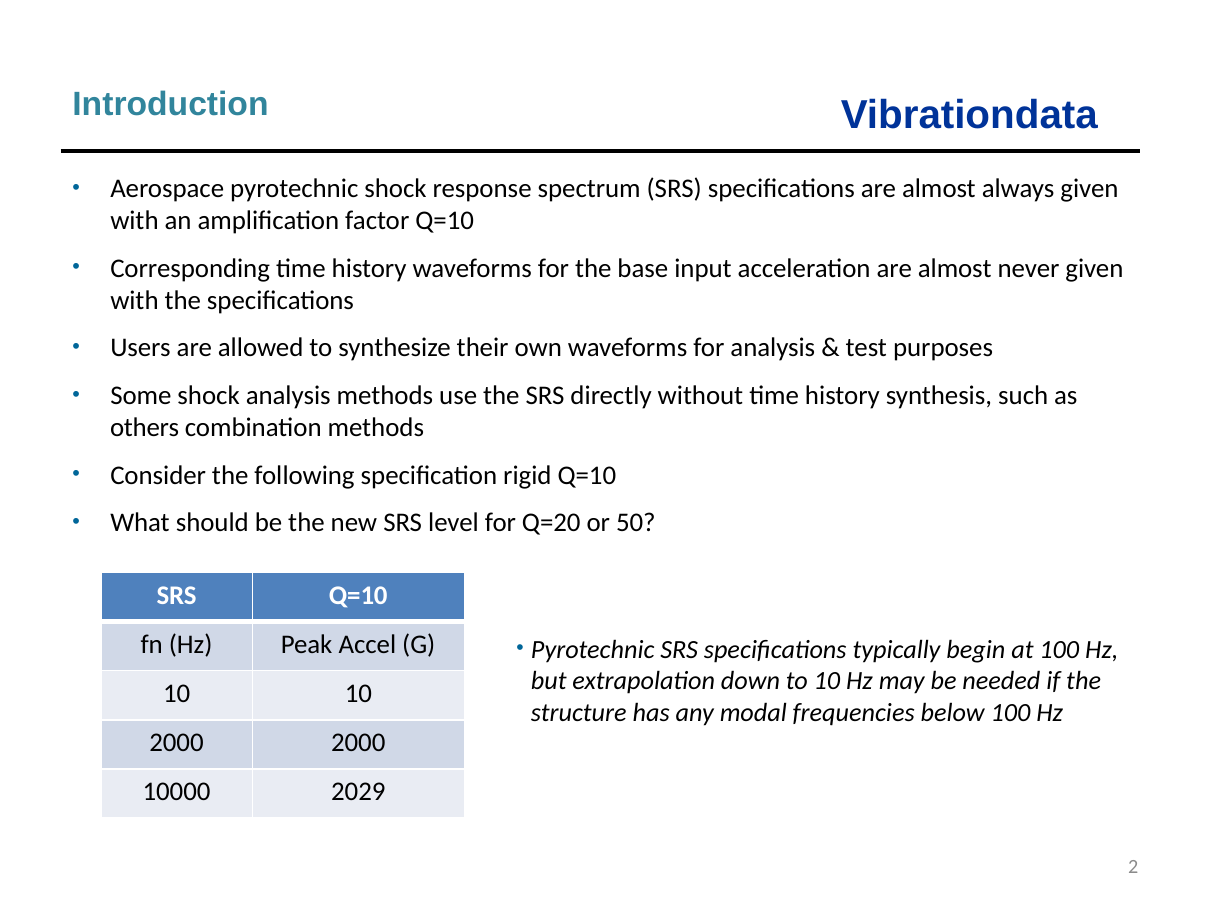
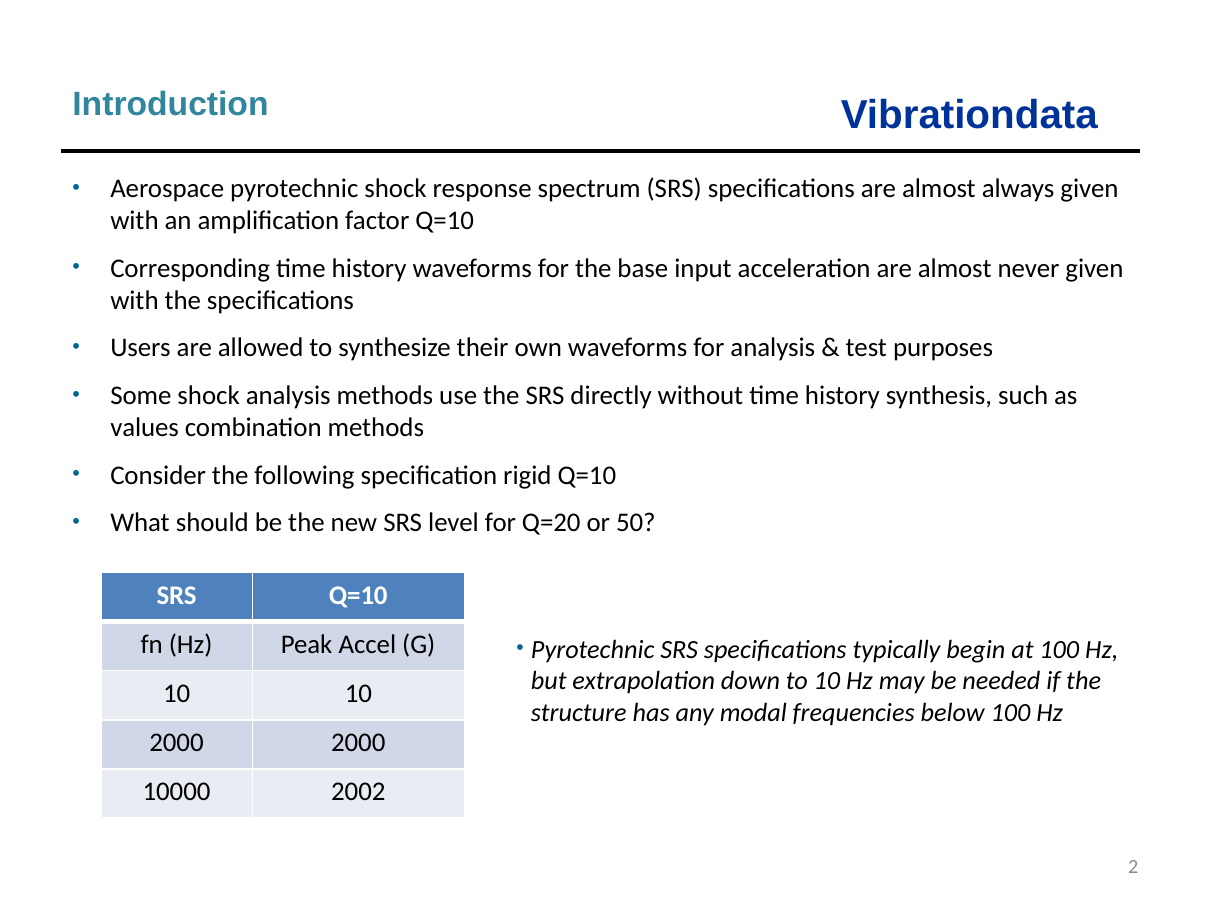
others: others -> values
2029: 2029 -> 2002
